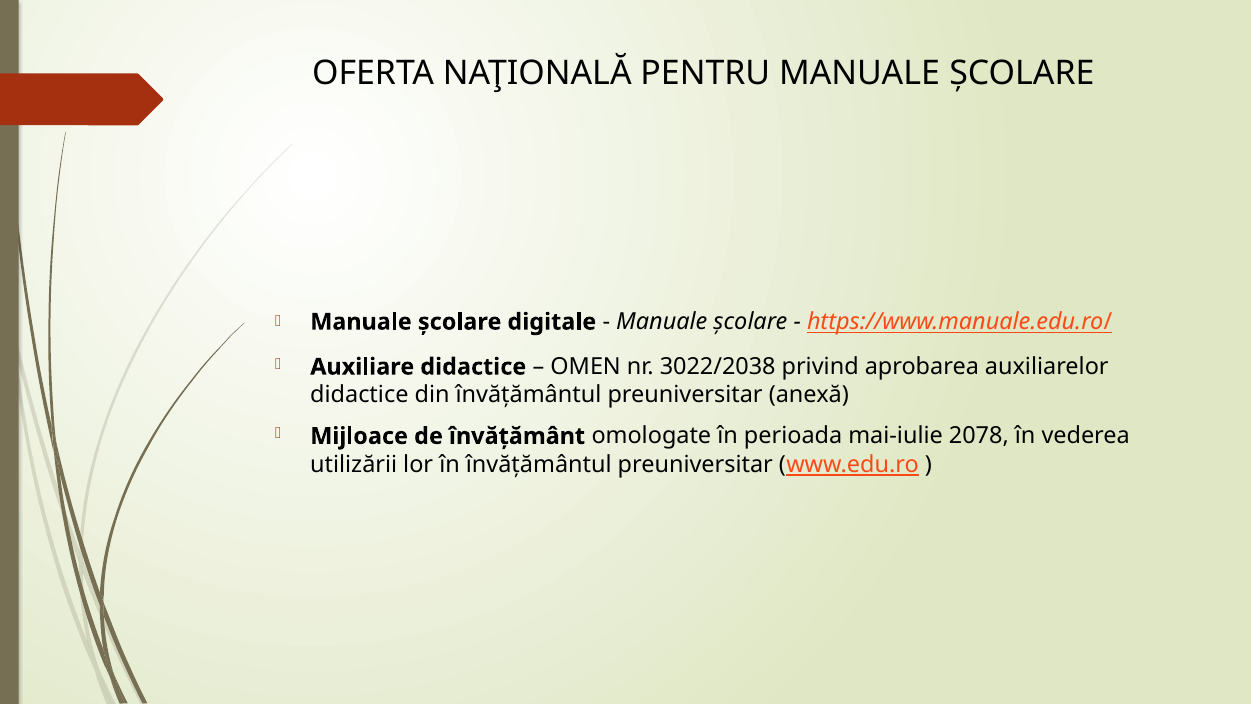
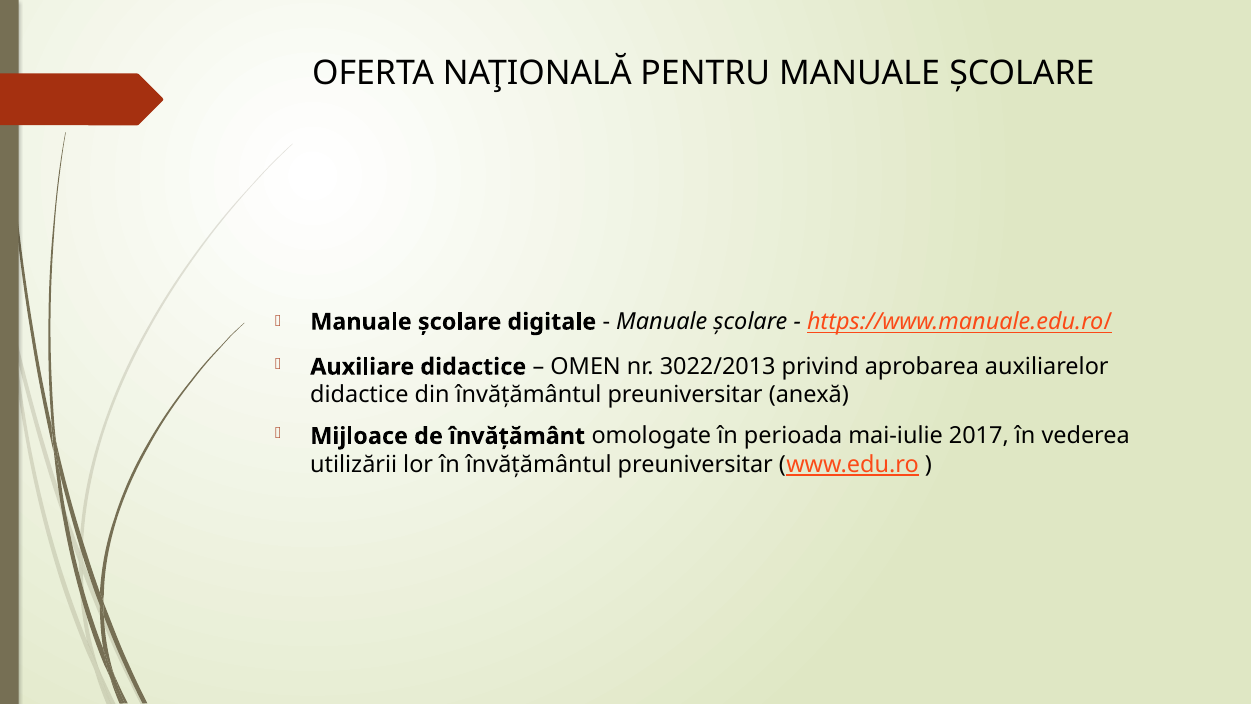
3022/2038: 3022/2038 -> 3022/2013
2078: 2078 -> 2017
